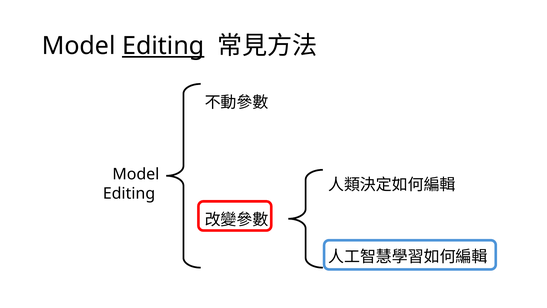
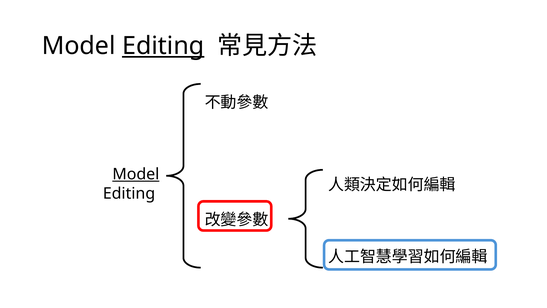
Model at (136, 174) underline: none -> present
